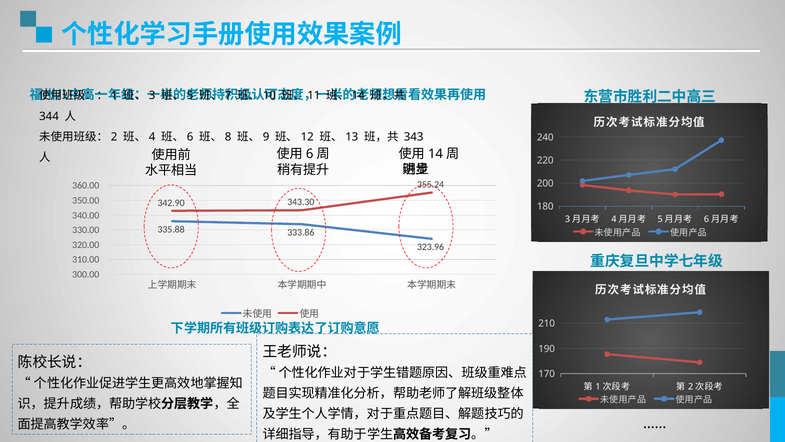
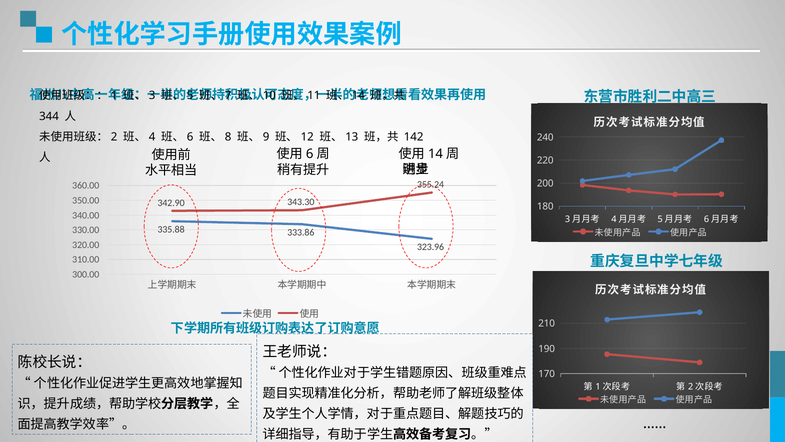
343: 343 -> 142
